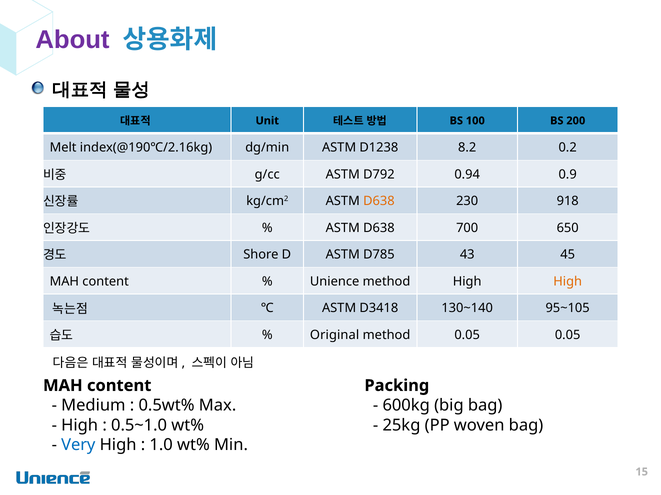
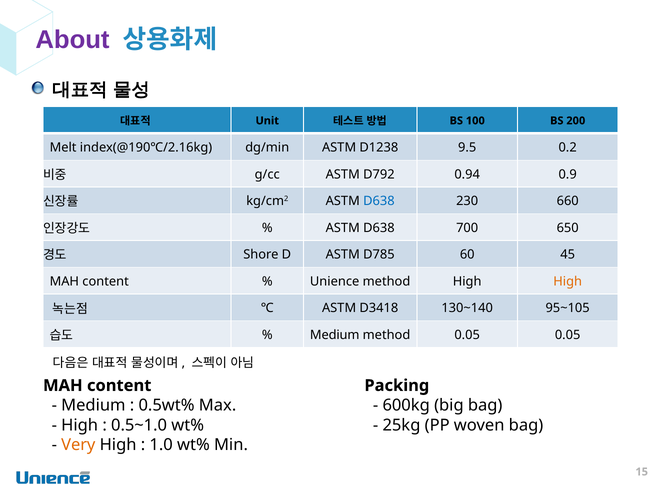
8.2: 8.2 -> 9.5
D638 at (379, 201) colour: orange -> blue
918: 918 -> 660
43: 43 -> 60
Original at (335, 335): Original -> Medium
Very colour: blue -> orange
